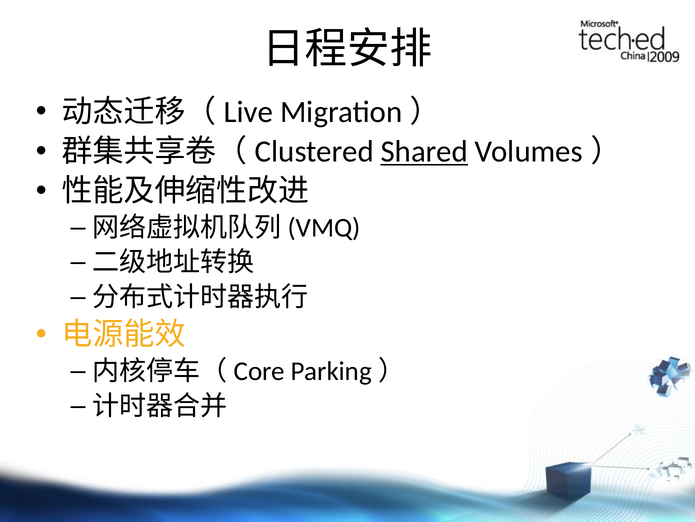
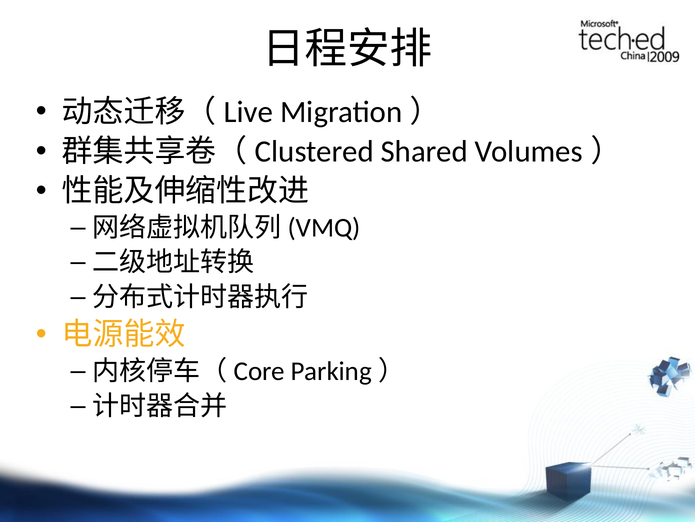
Shared underline: present -> none
